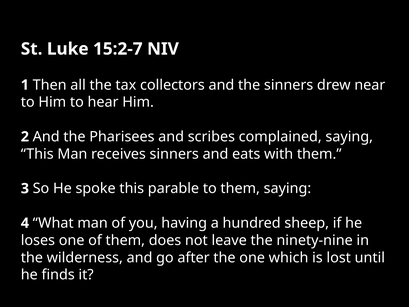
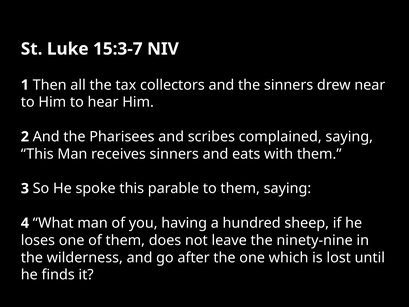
15:2-7: 15:2-7 -> 15:3-7
